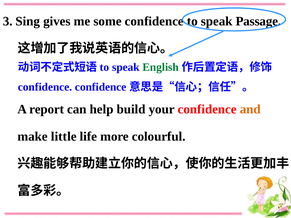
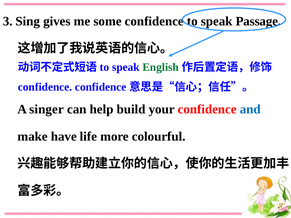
report: report -> singer
and colour: orange -> blue
little: little -> have
